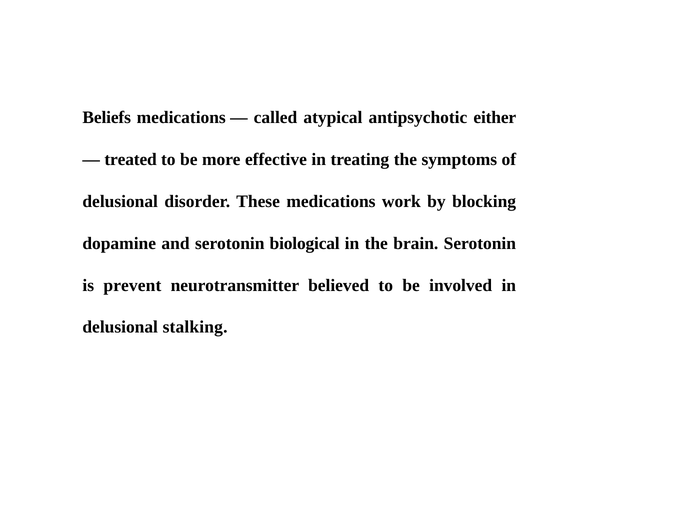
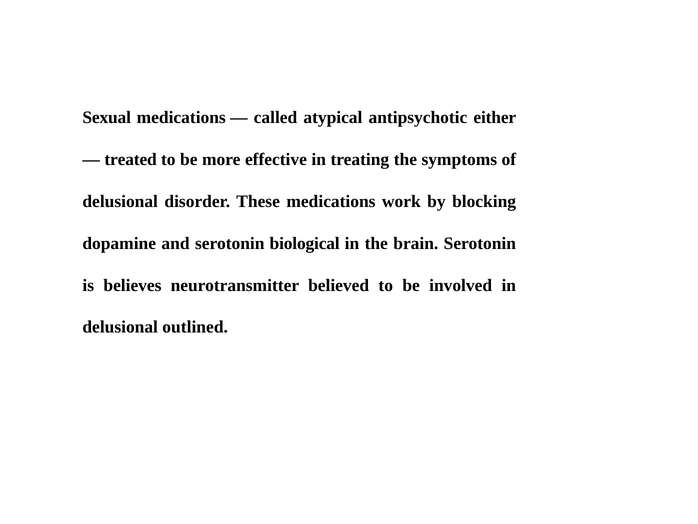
Beliefs: Beliefs -> Sexual
prevent: prevent -> believes
stalking: stalking -> outlined
